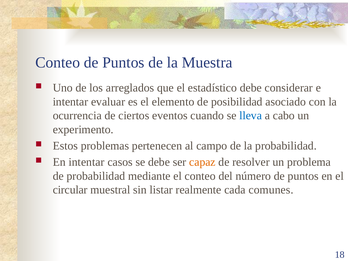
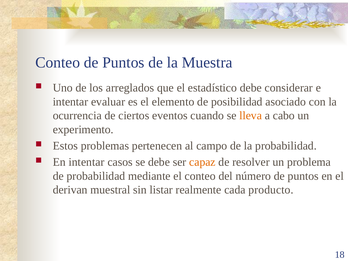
lleva colour: blue -> orange
circular: circular -> derivan
comunes: comunes -> producto
